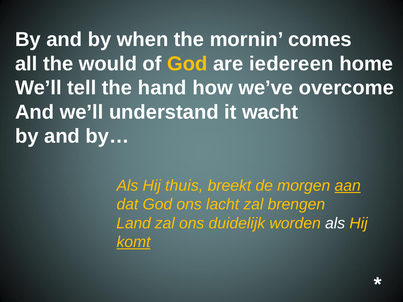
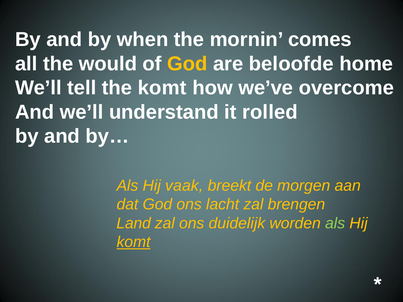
iedereen: iedereen -> beloofde
the hand: hand -> komt
wacht: wacht -> rolled
thuis: thuis -> vaak
aan underline: present -> none
als at (335, 223) colour: white -> light green
